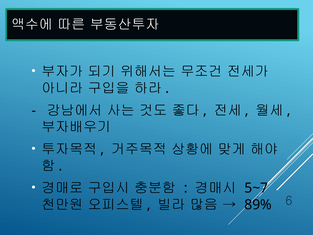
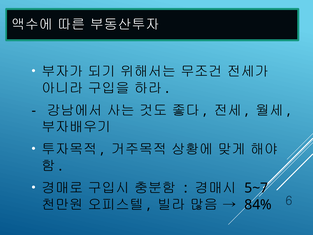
89%: 89% -> 84%
